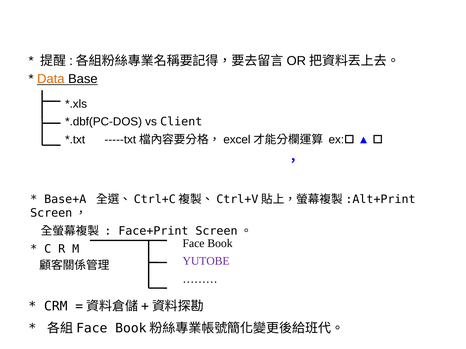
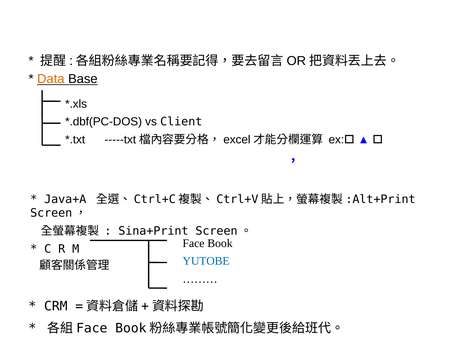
Base+A: Base+A -> Java+A
Face+Print: Face+Print -> Sina+Print
YUTOBE colour: purple -> blue
